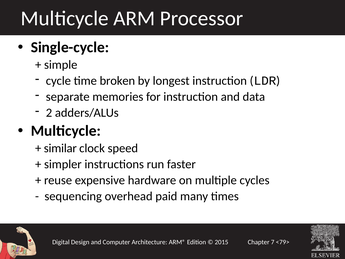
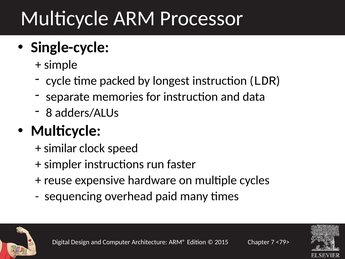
broken: broken -> packed
2: 2 -> 8
